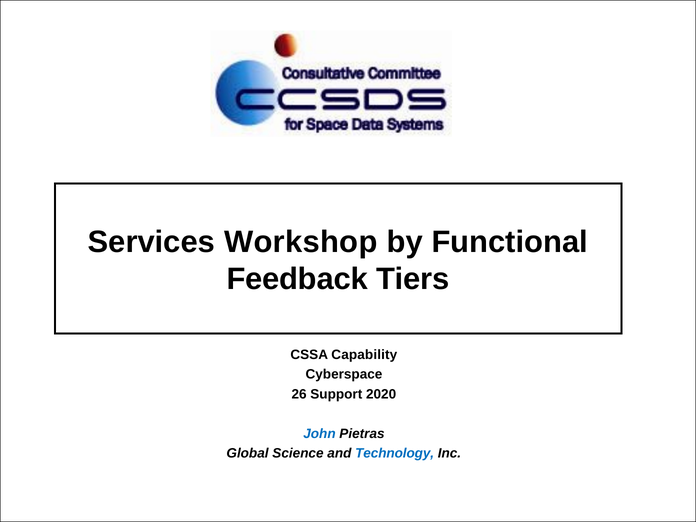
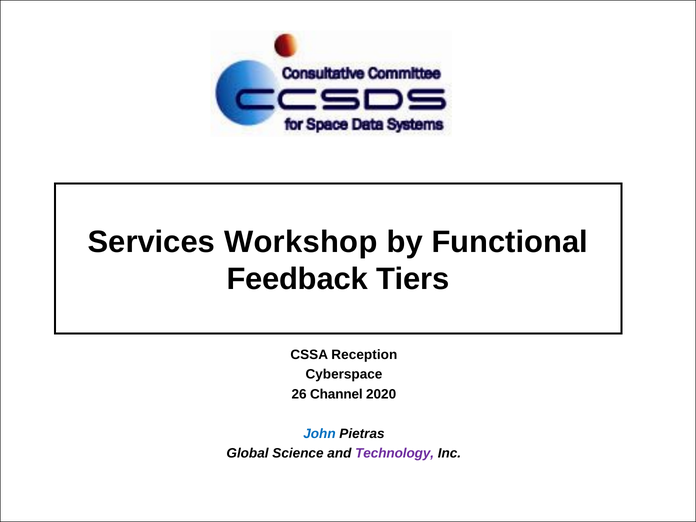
Capability: Capability -> Reception
Support: Support -> Channel
Technology colour: blue -> purple
